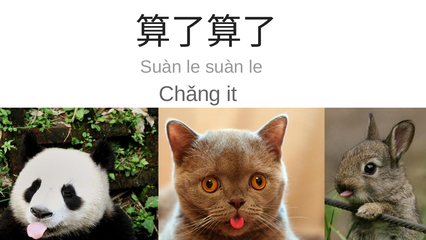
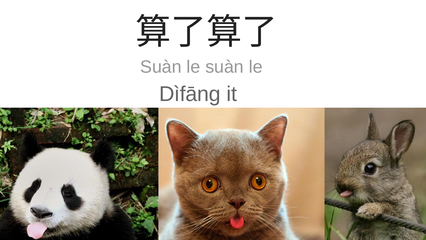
Chǎng: Chǎng -> Dìfāng
